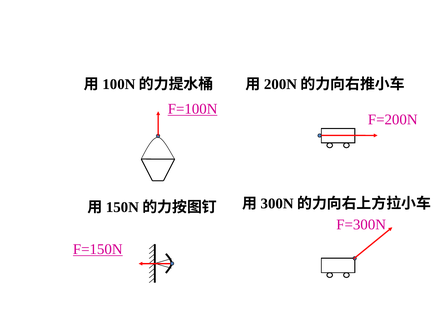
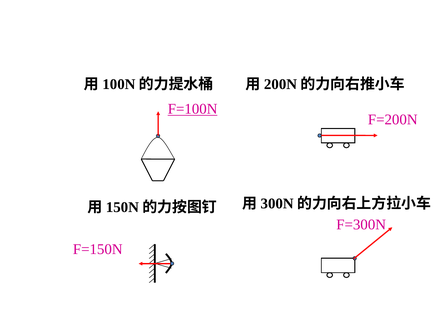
F=150N underline: present -> none
